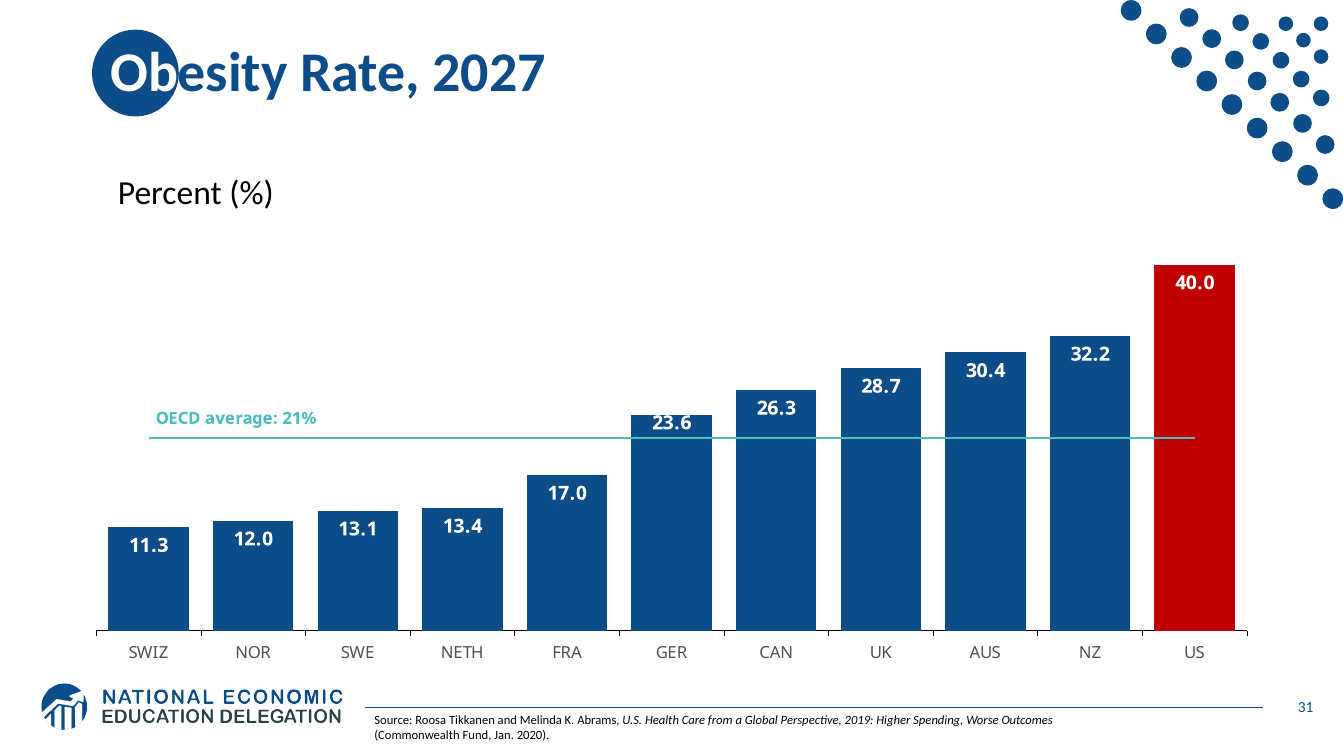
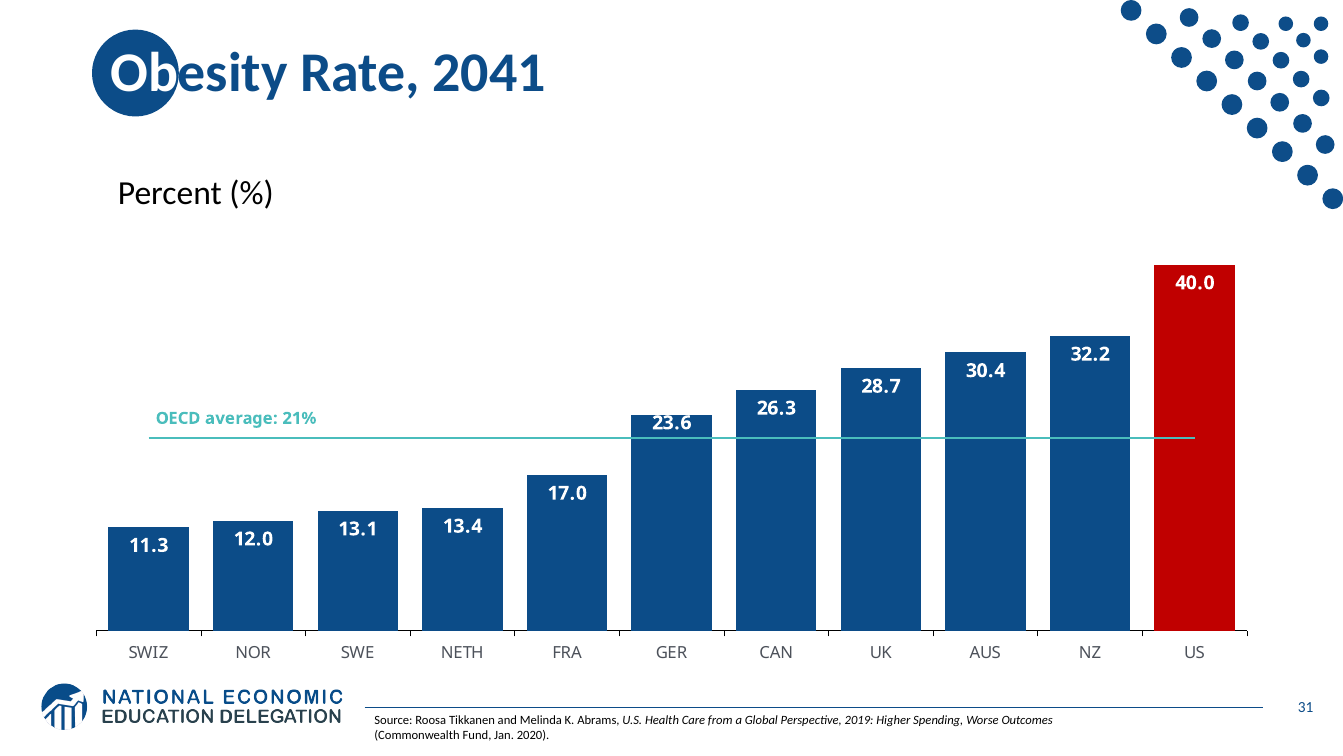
2027: 2027 -> 2041
